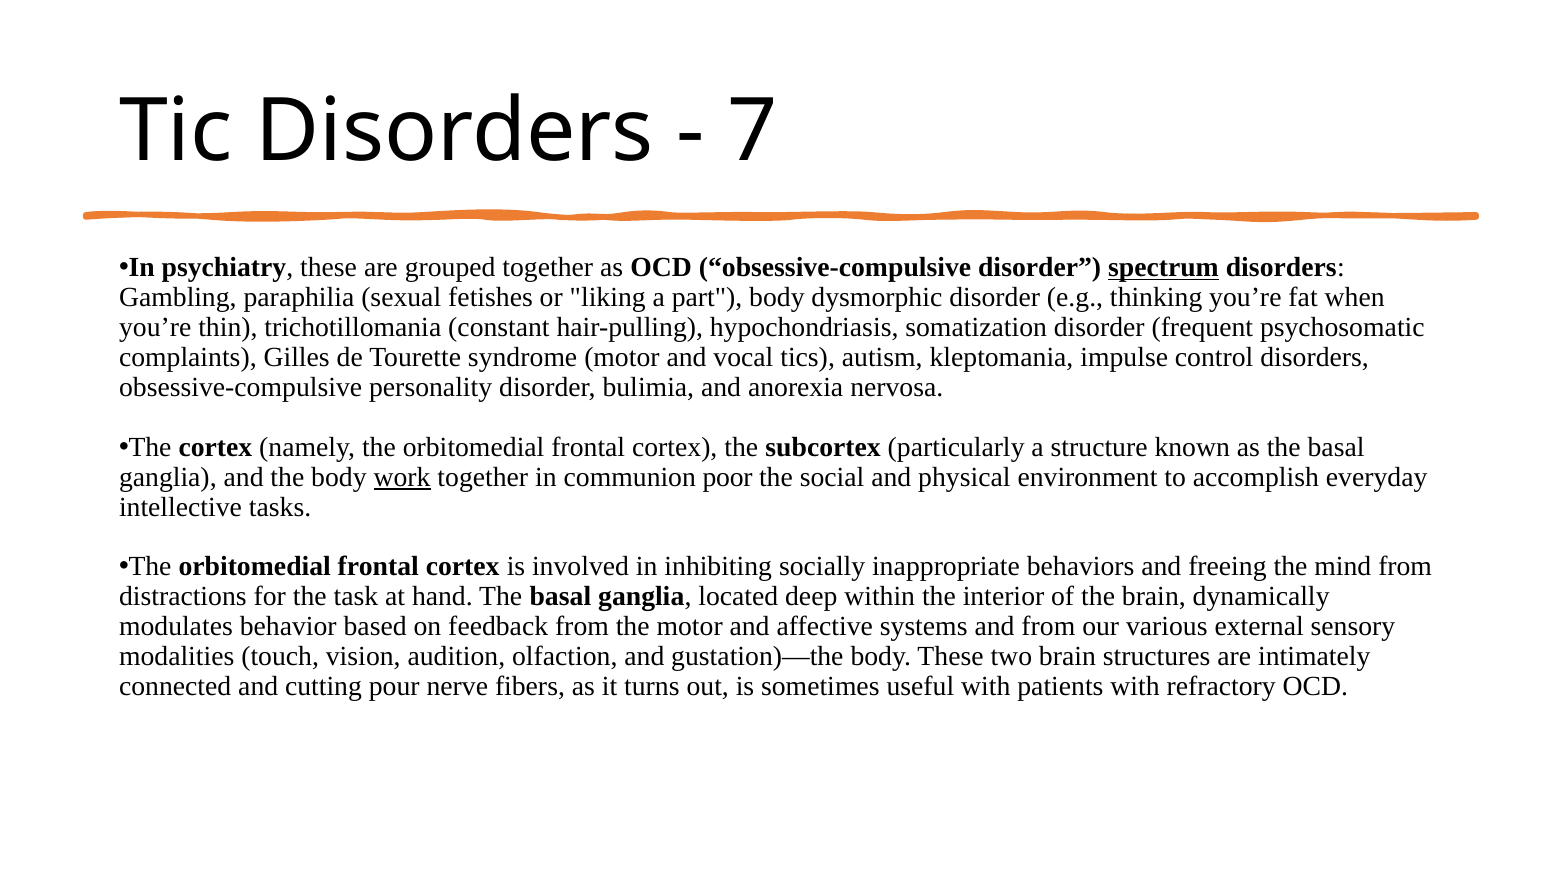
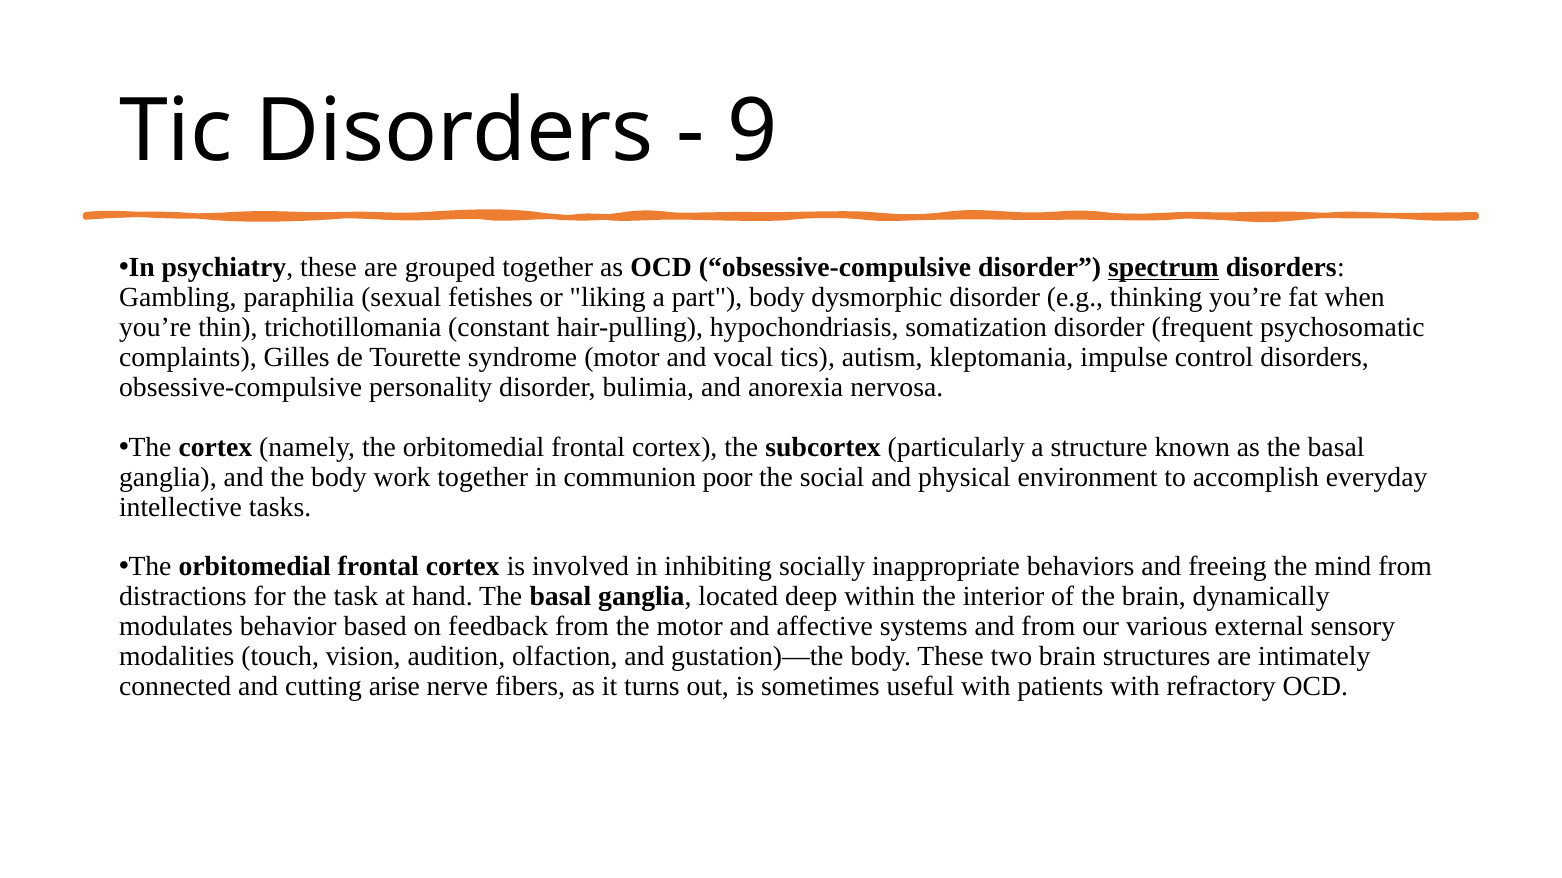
7: 7 -> 9
work underline: present -> none
pour: pour -> arise
